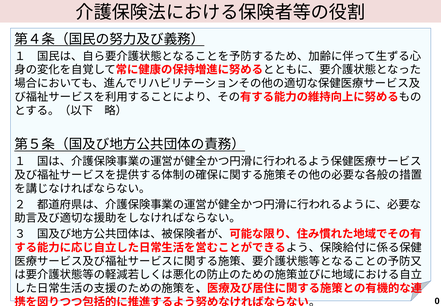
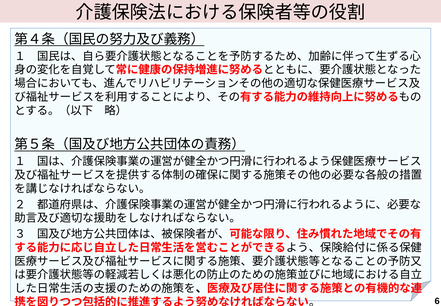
0: 0 -> 6
